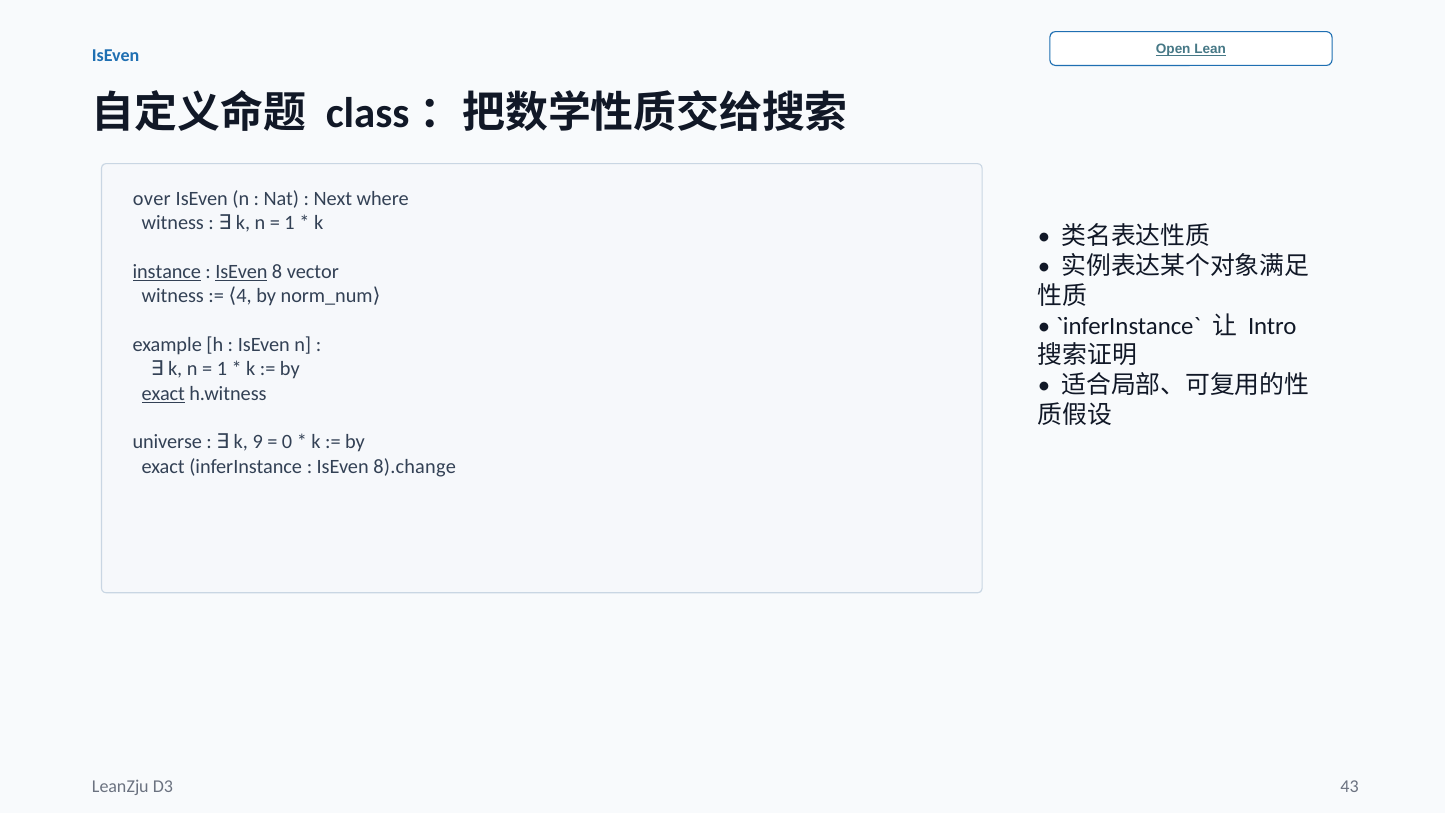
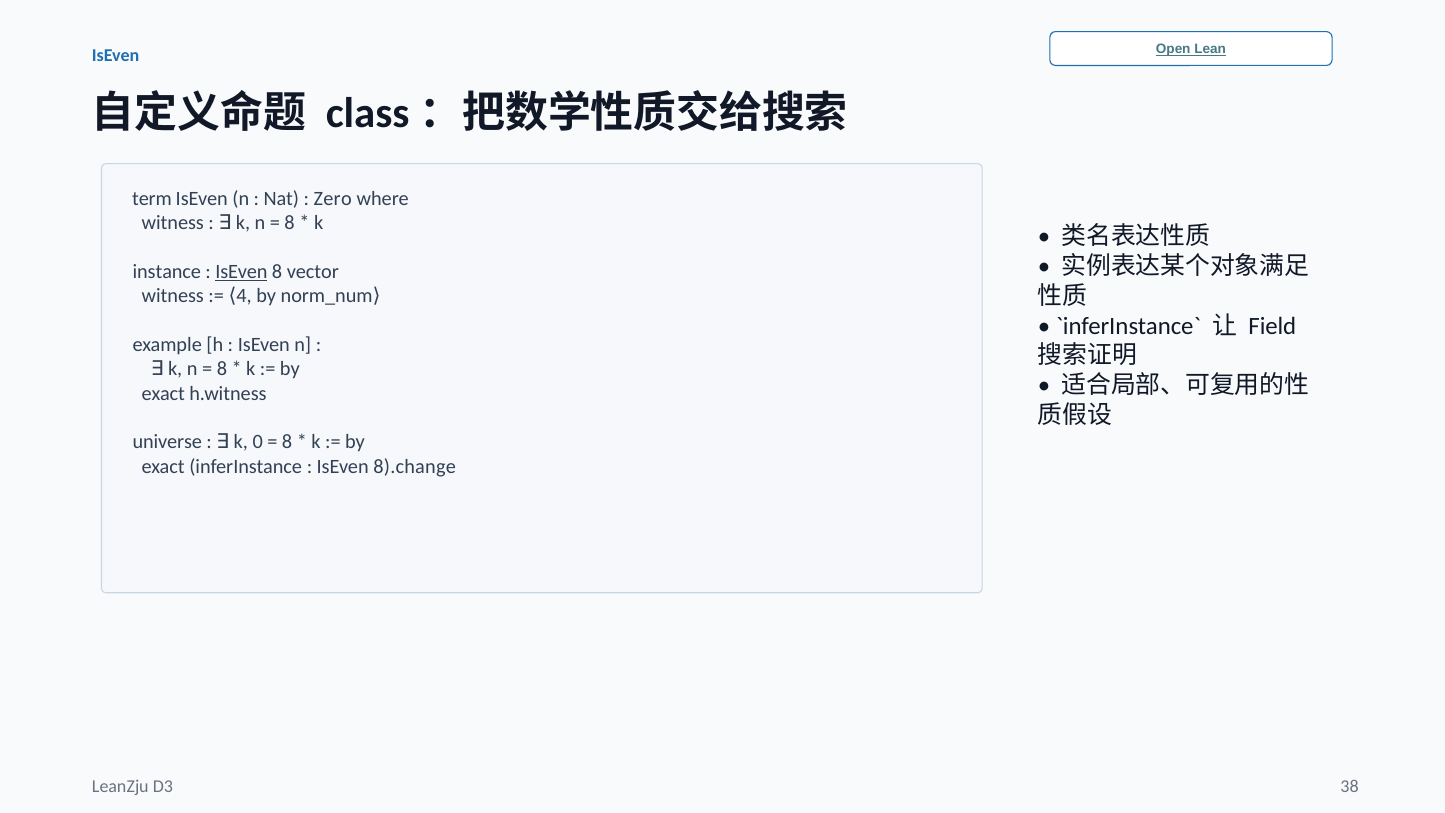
over: over -> term
Next: Next -> Zero
1 at (290, 223): 1 -> 8
instance underline: present -> none
Intro: Intro -> Field
1 at (222, 369): 1 -> 8
exact at (163, 393) underline: present -> none
9: 9 -> 0
0 at (287, 442): 0 -> 8
43: 43 -> 38
